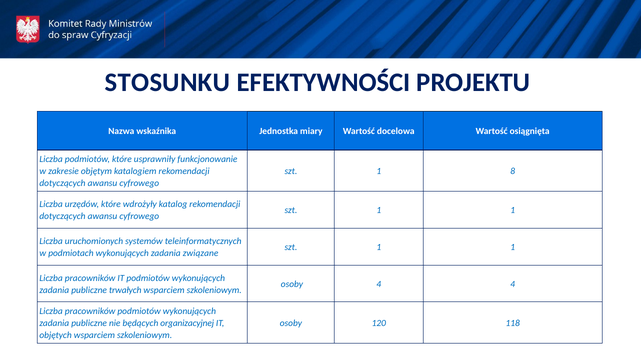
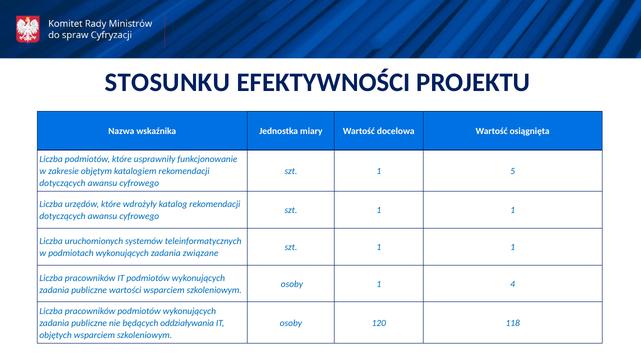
8: 8 -> 5
osoby 4: 4 -> 1
trwałych: trwałych -> wartości
organizacyjnej: organizacyjnej -> oddziaływania
